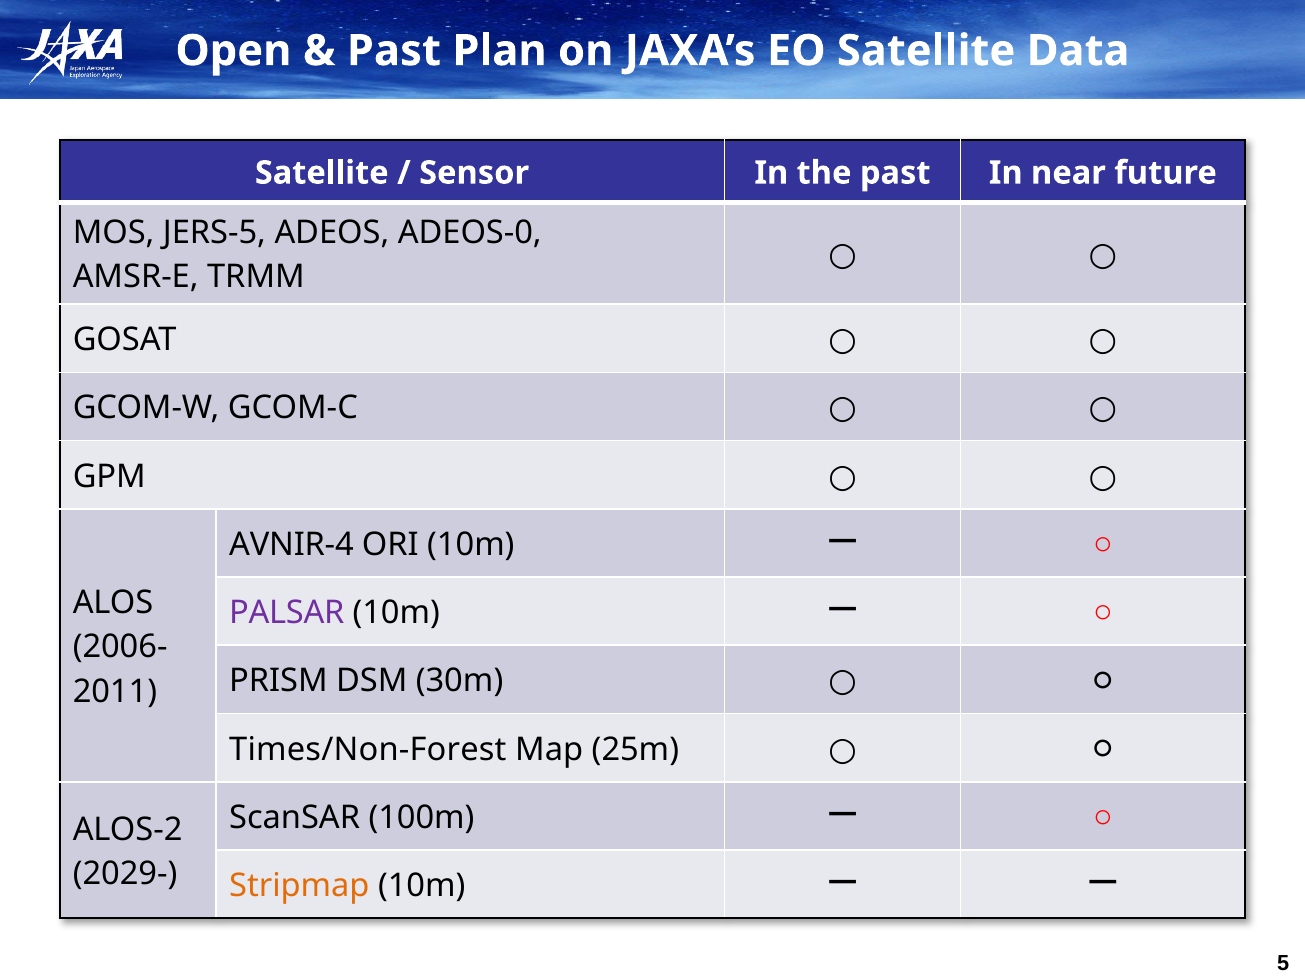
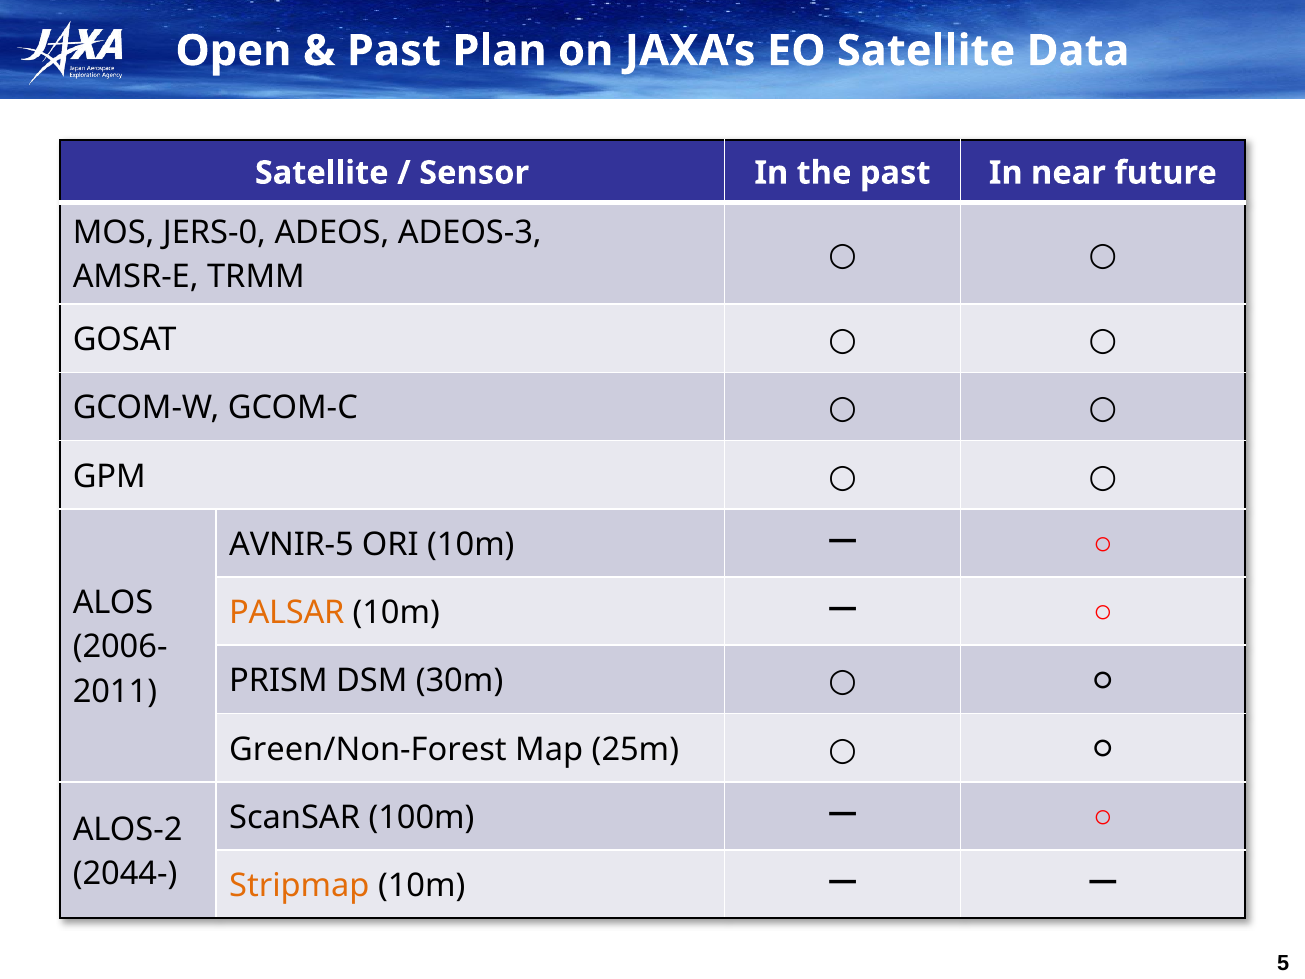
JERS-5: JERS-5 -> JERS-0
ADEOS-0: ADEOS-0 -> ADEOS-3
AVNIR-4: AVNIR-4 -> AVNIR-5
PALSAR colour: purple -> orange
Times/Non-Forest: Times/Non-Forest -> Green/Non-Forest
2029-: 2029- -> 2044-
